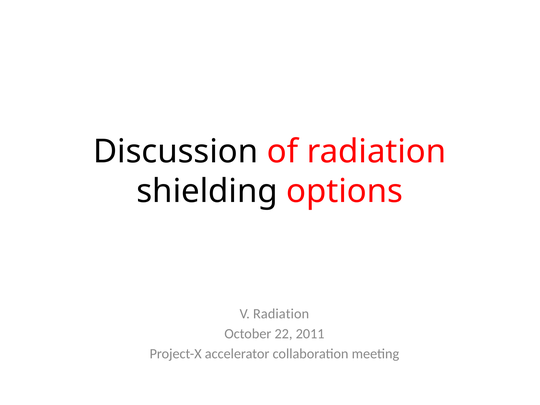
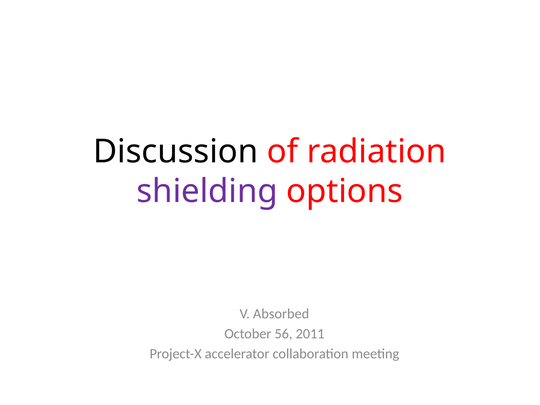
shielding colour: black -> purple
V Radiation: Radiation -> Absorbed
22: 22 -> 56
